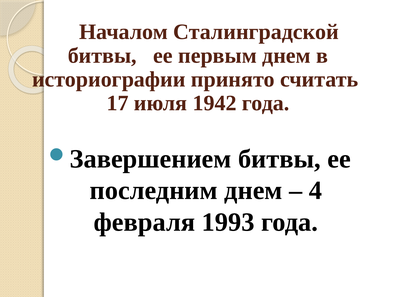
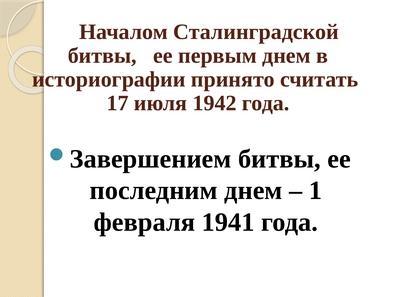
4: 4 -> 1
1993: 1993 -> 1941
